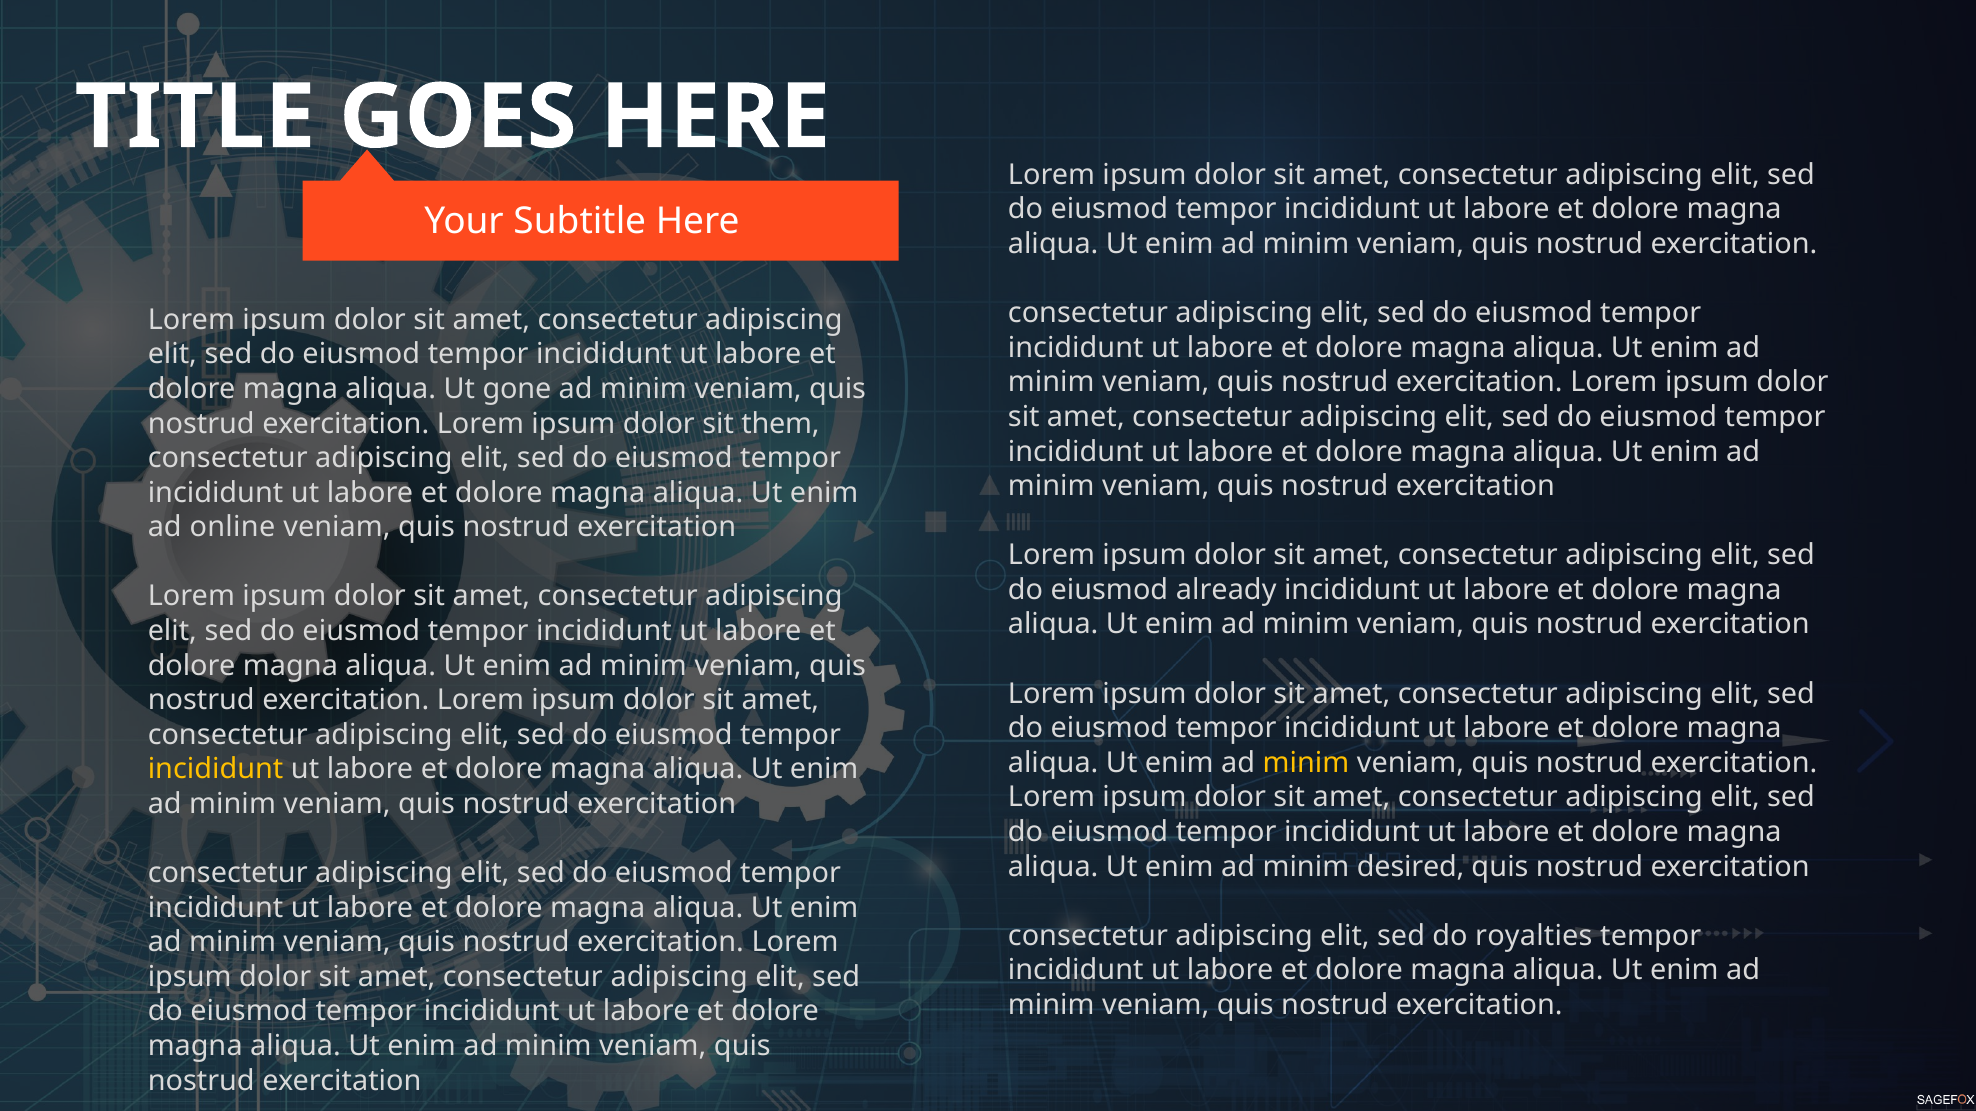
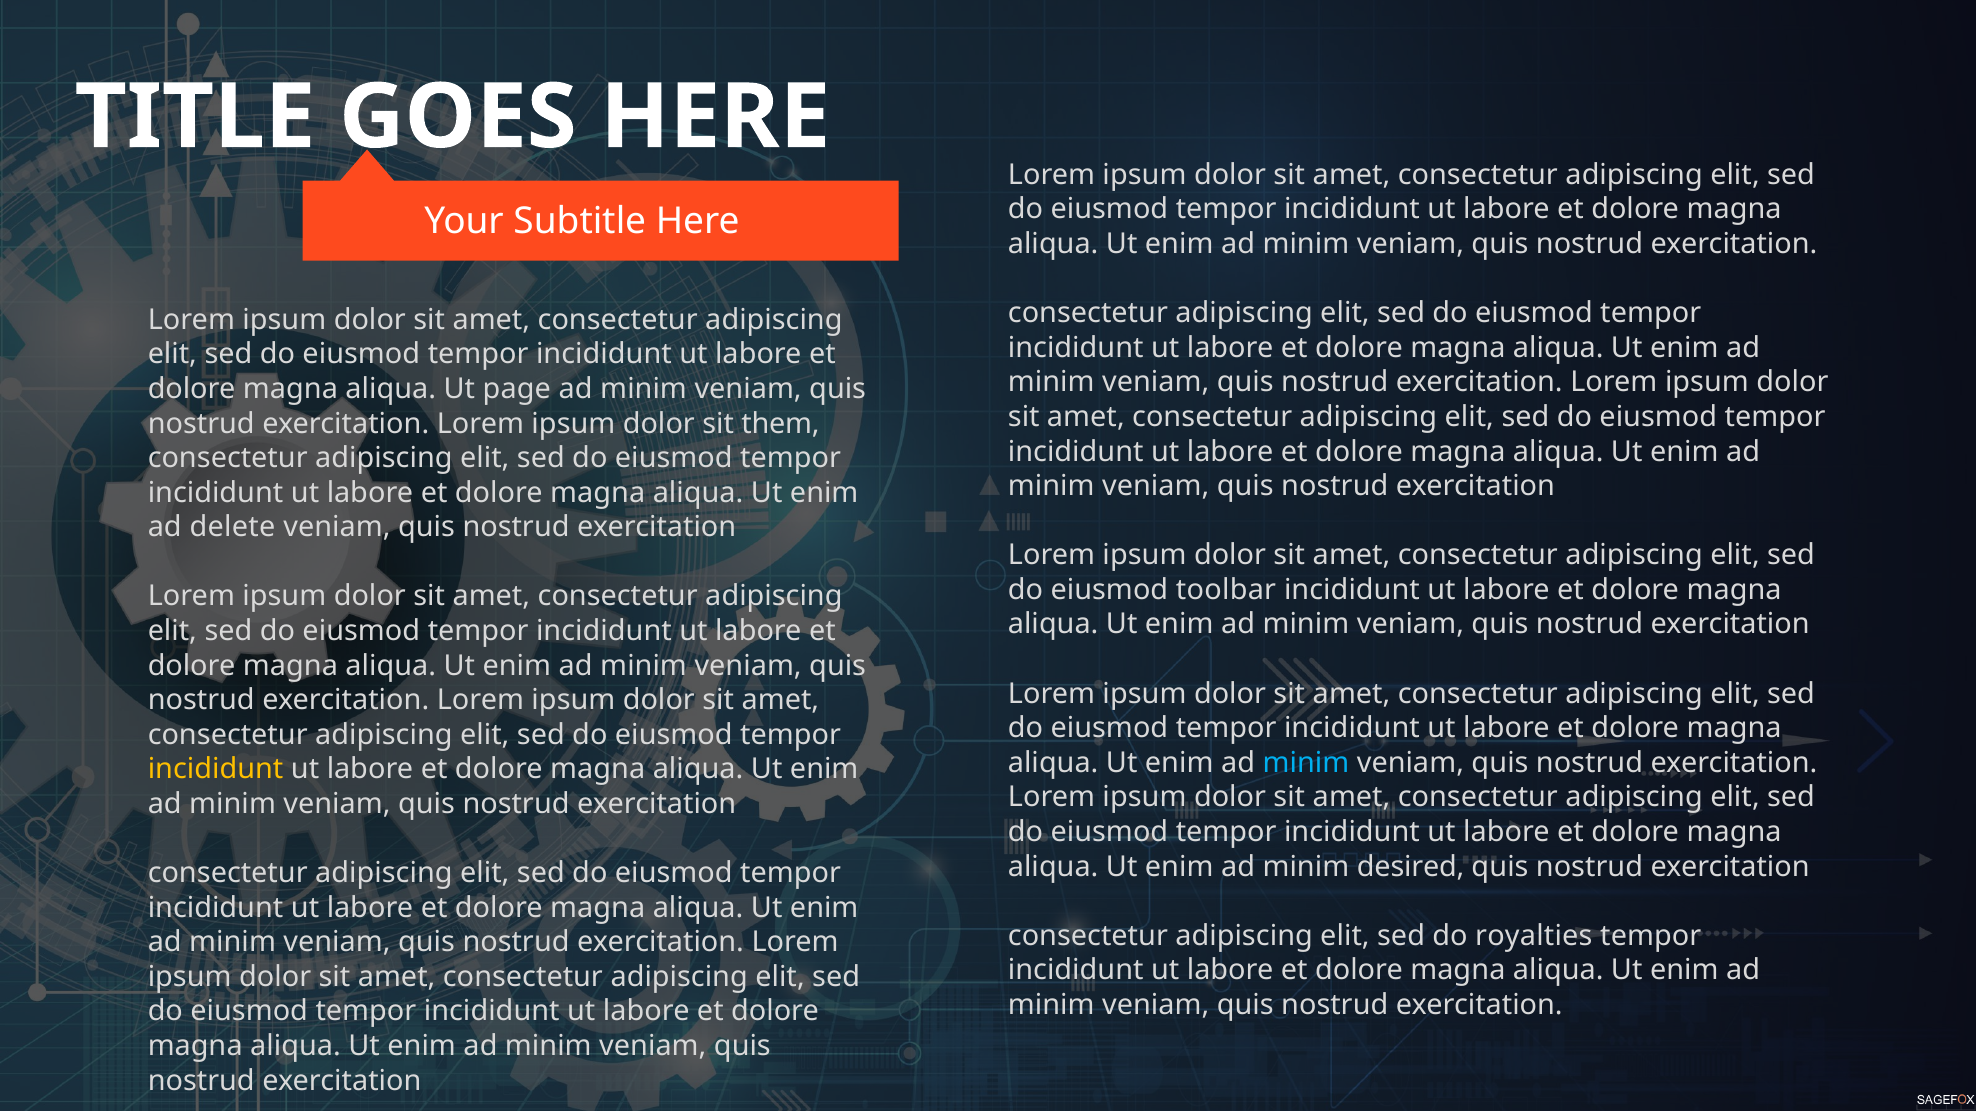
gone: gone -> page
online: online -> delete
already: already -> toolbar
minim at (1306, 763) colour: yellow -> light blue
